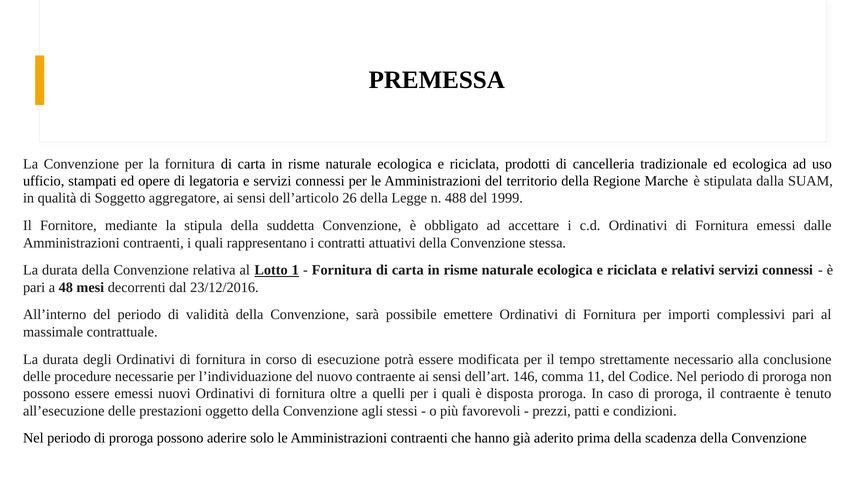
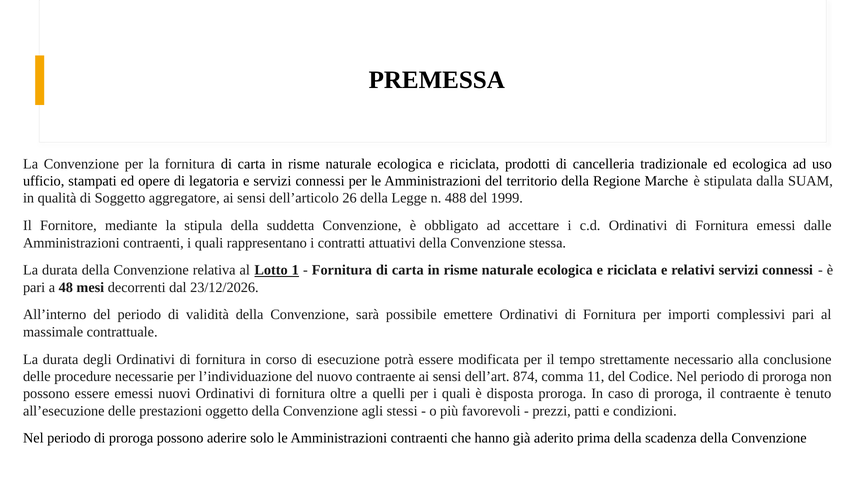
23/12/2016: 23/12/2016 -> 23/12/2026
146: 146 -> 874
